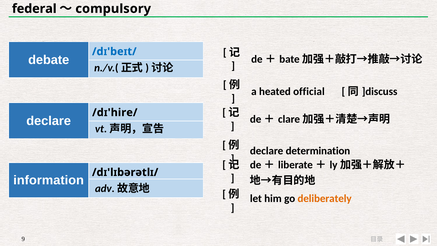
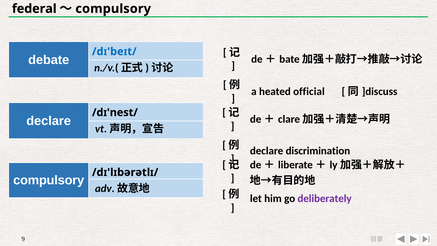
/dɪ'hire/: /dɪ'hire/ -> /dɪ'nest/
determination: determination -> discrimination
information at (49, 180): information -> compulsory
deliberately colour: orange -> purple
